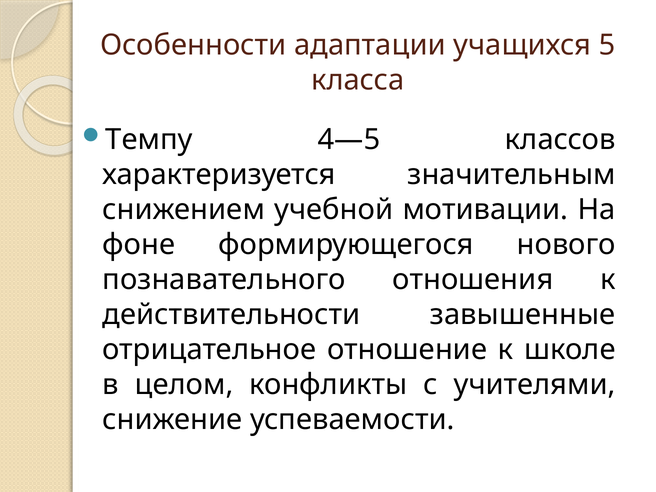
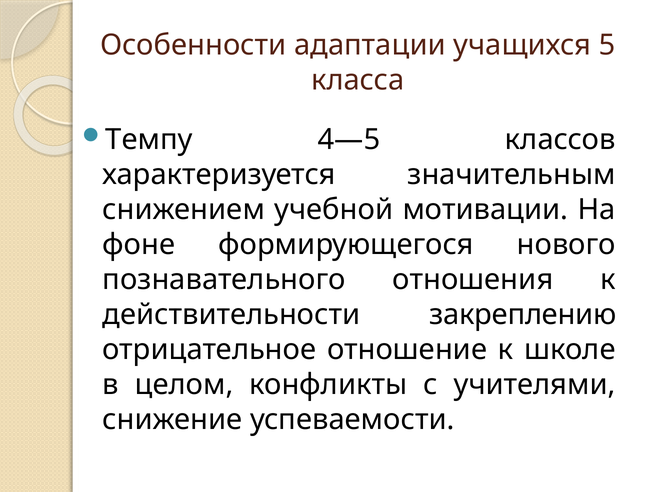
завышенные: завышенные -> закреплению
